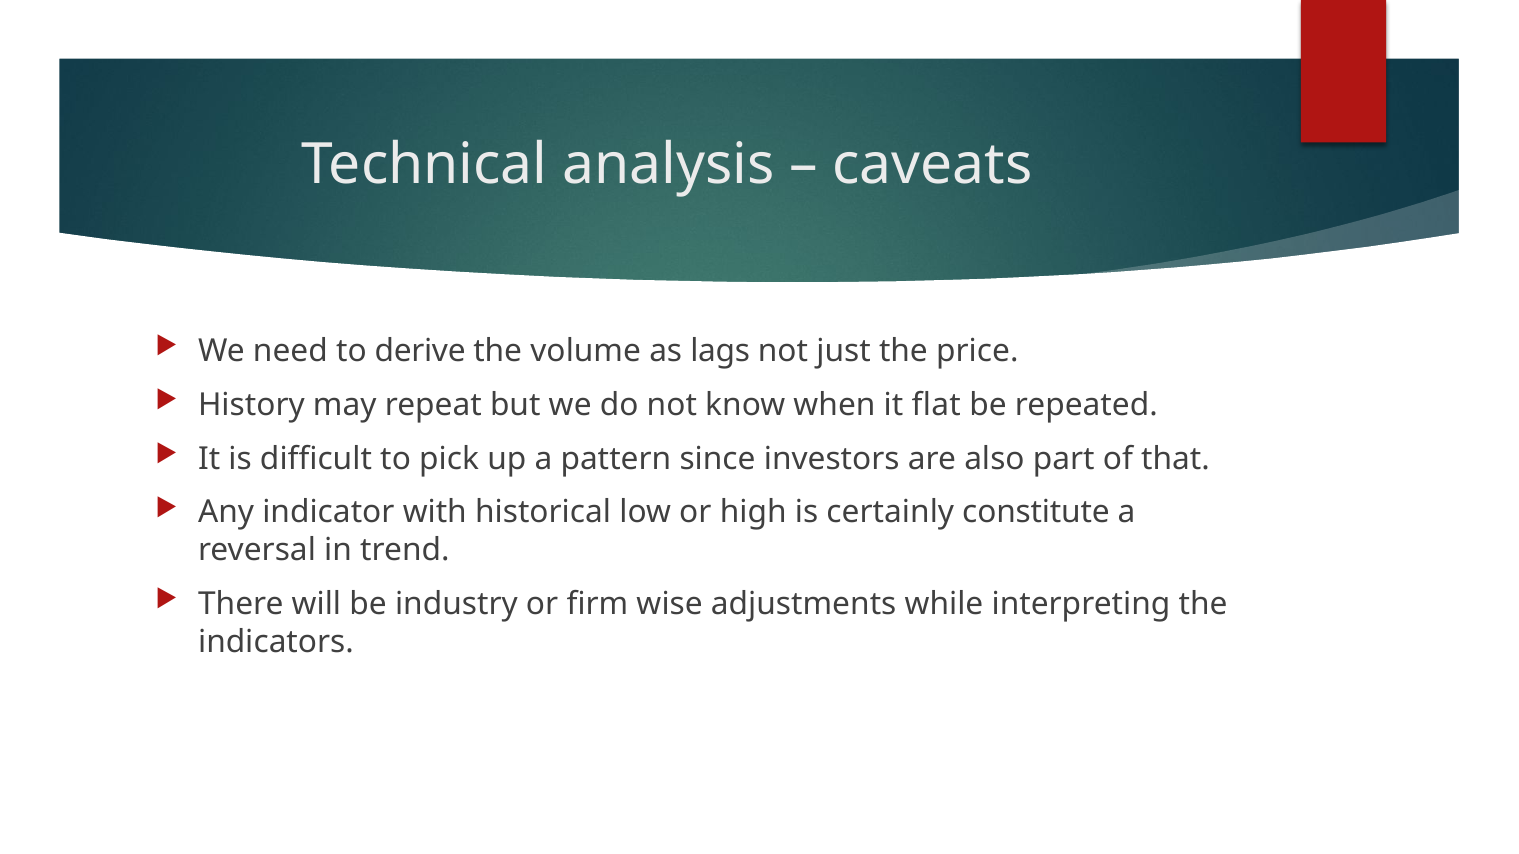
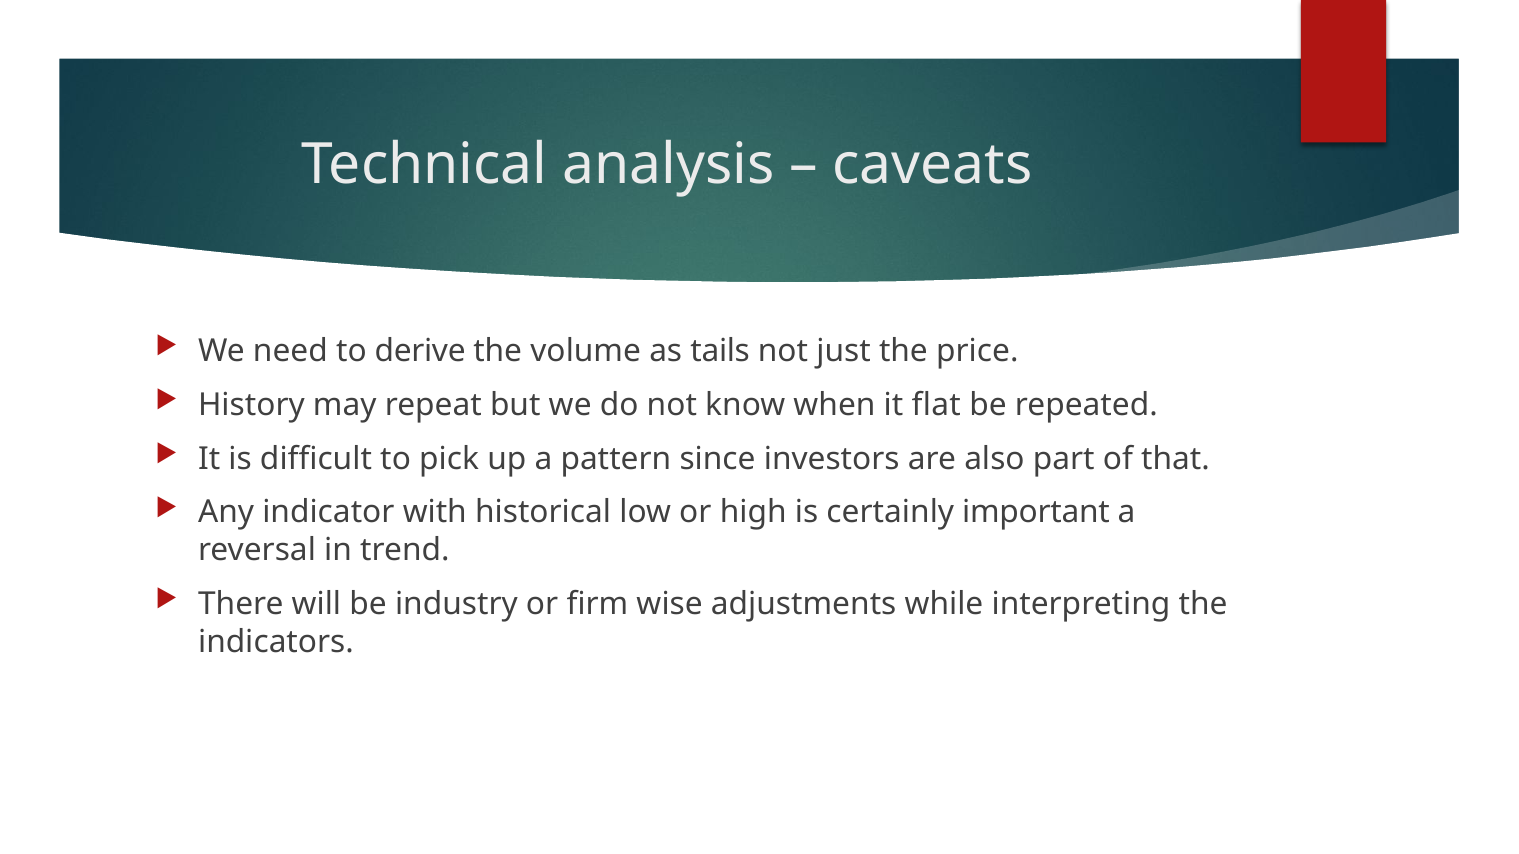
lags: lags -> tails
constitute: constitute -> important
